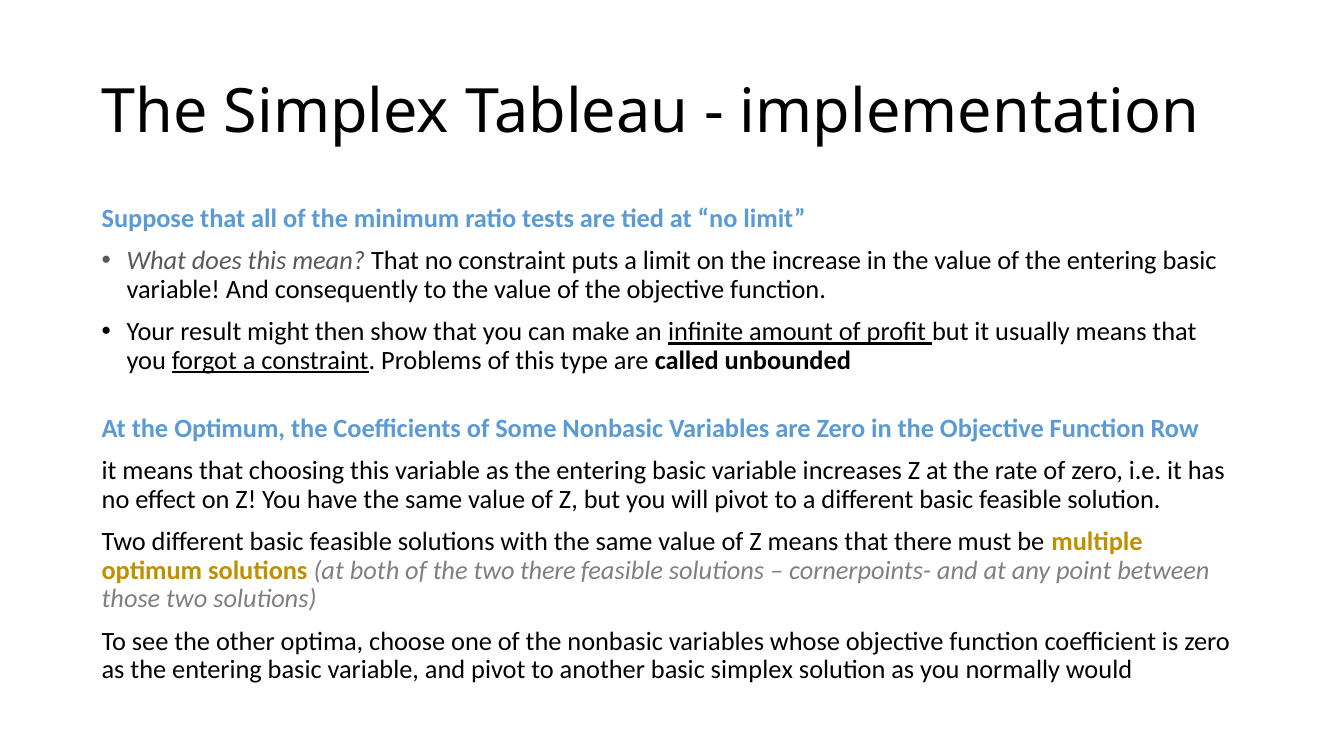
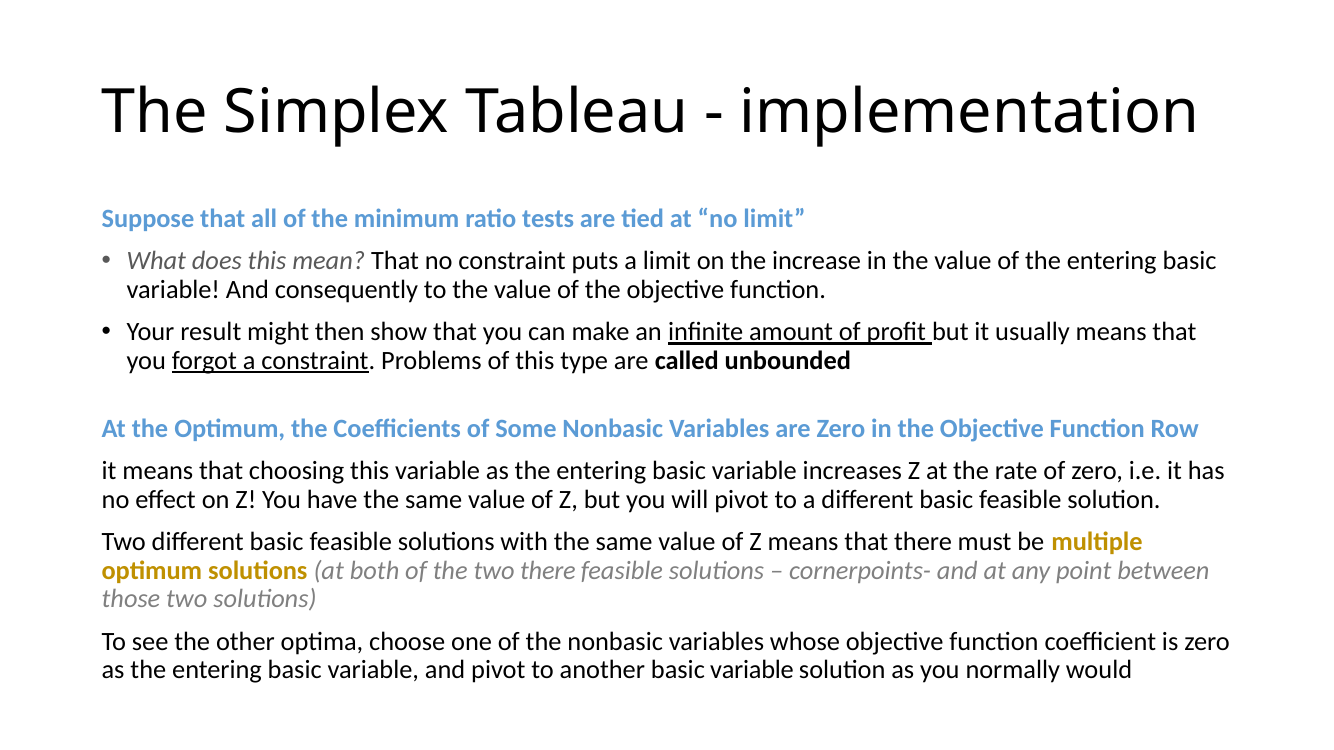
another basic simplex: simplex -> variable
